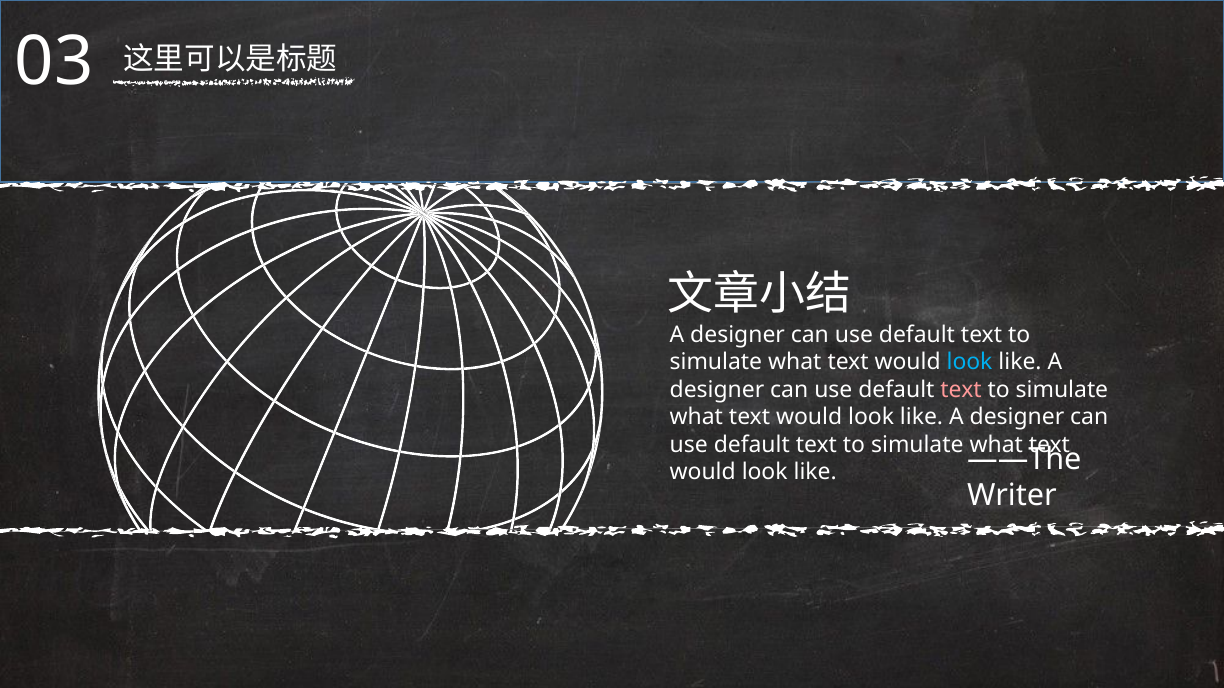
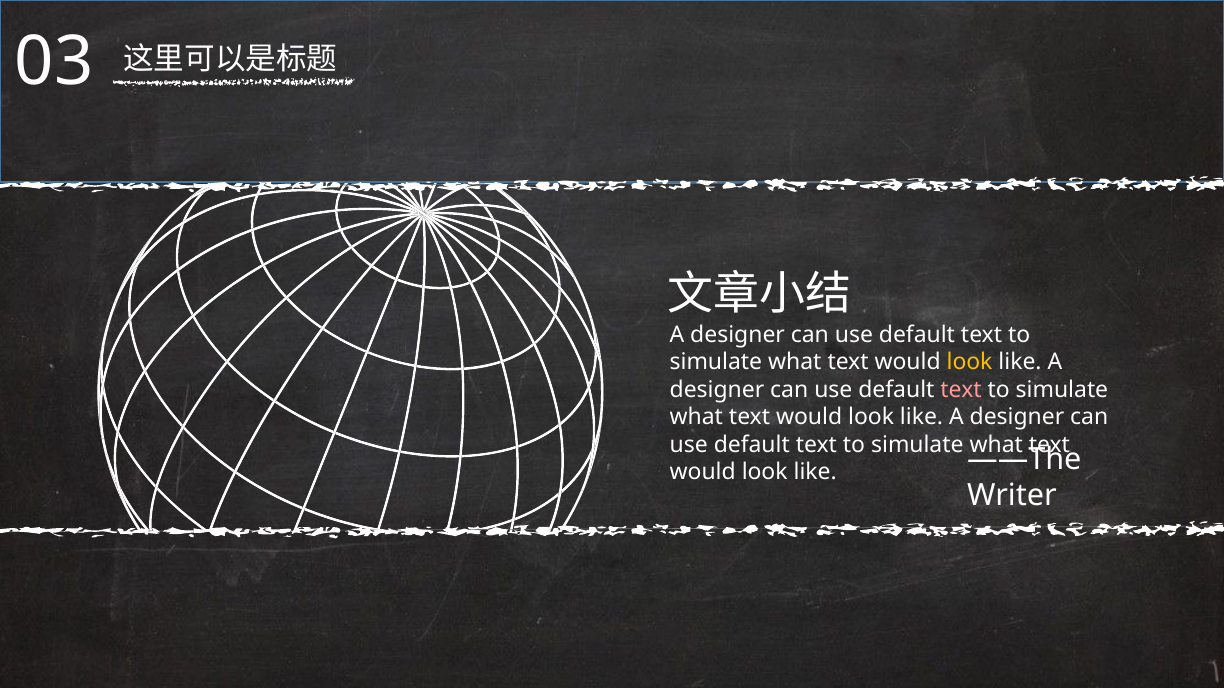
look at (970, 363) colour: light blue -> yellow
